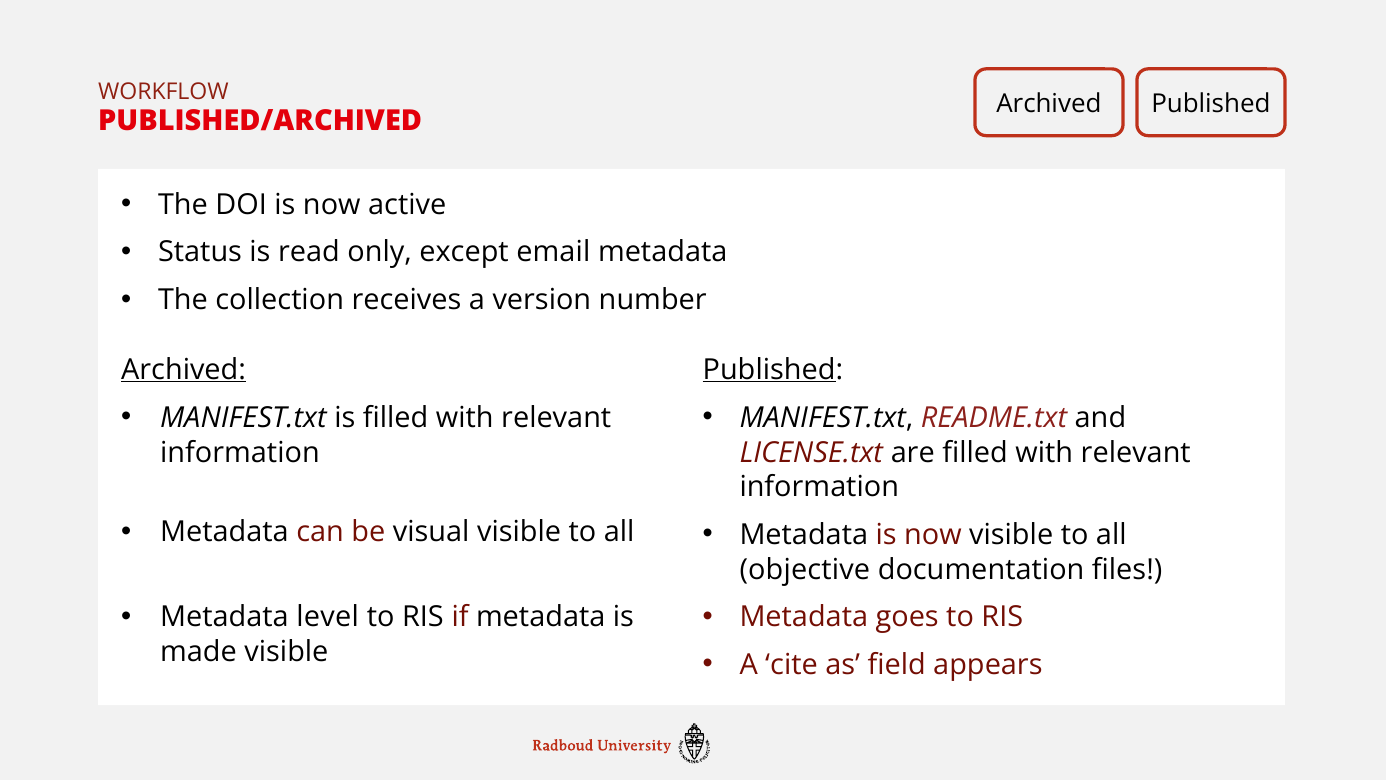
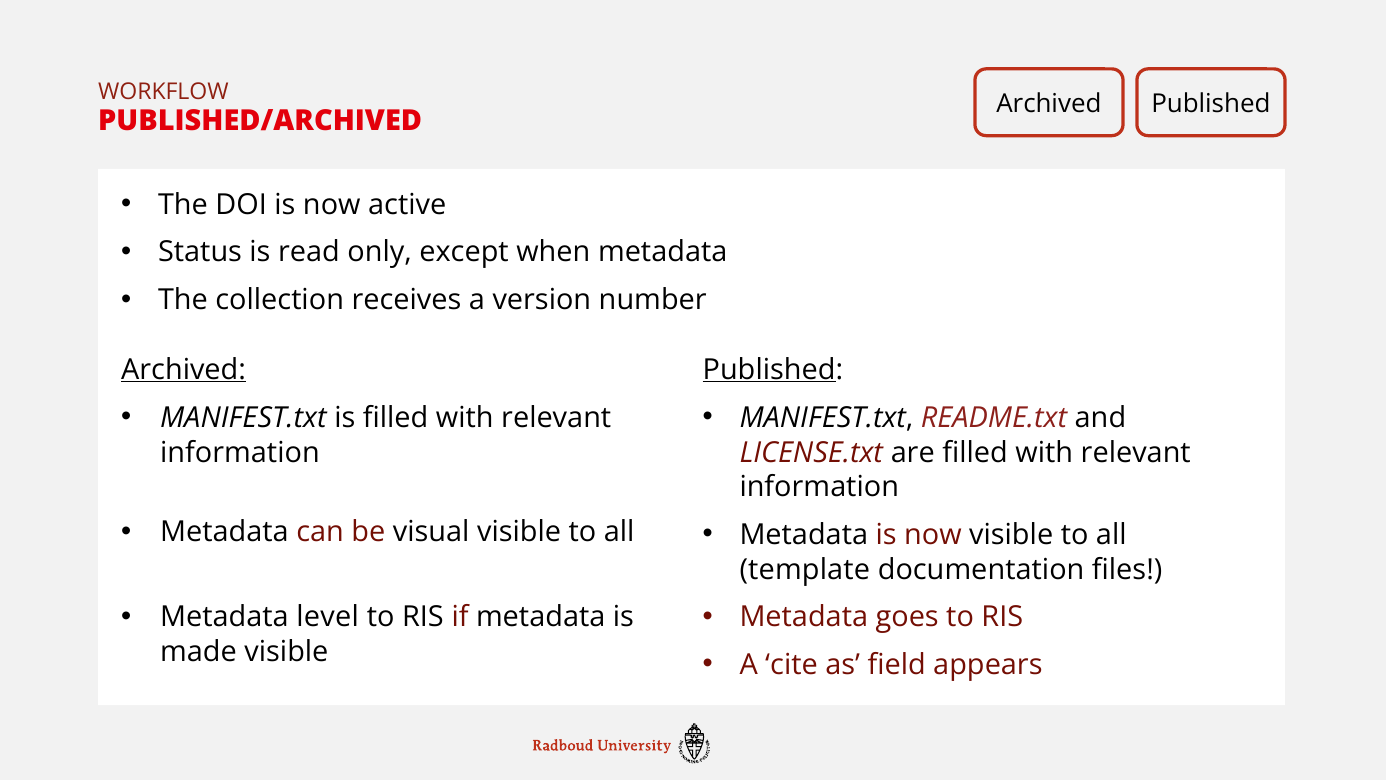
email: email -> when
objective: objective -> template
